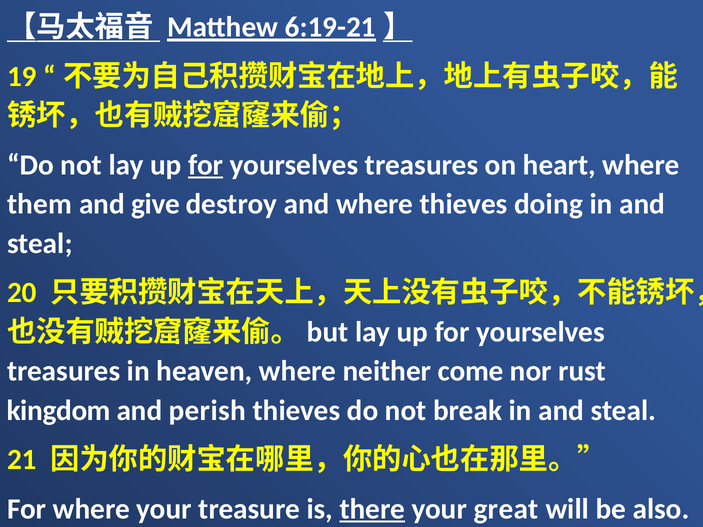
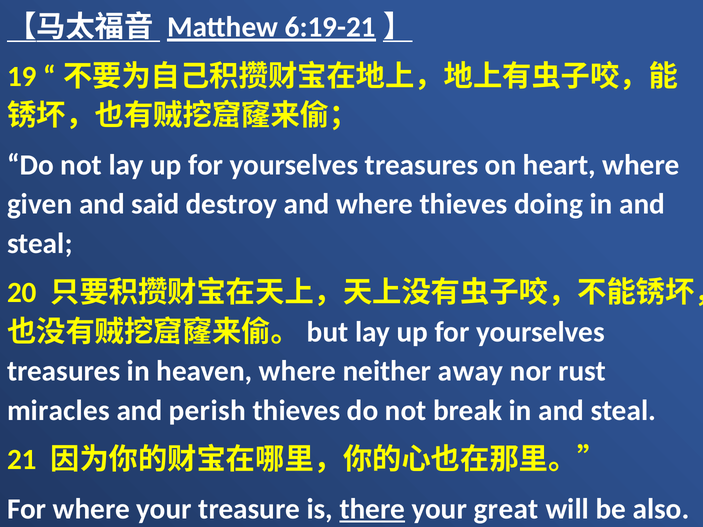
for at (206, 165) underline: present -> none
them: them -> given
give: give -> said
come: come -> away
kingdom: kingdom -> miracles
